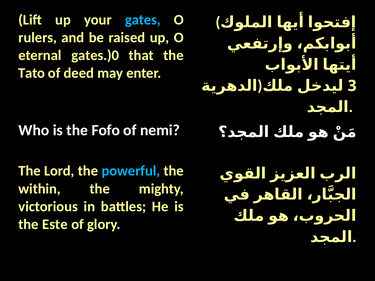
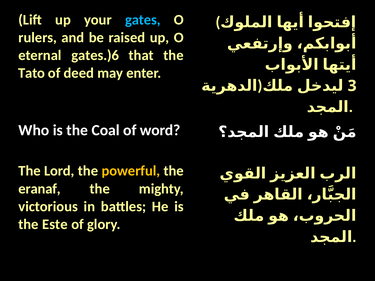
gates.)0: gates.)0 -> gates.)6
Fofo: Fofo -> Coal
nemi: nemi -> word
powerful colour: light blue -> yellow
within: within -> eranaf
